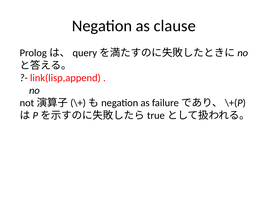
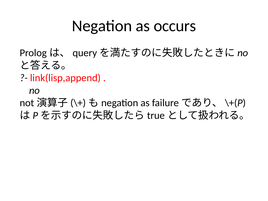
clause: clause -> occurs
